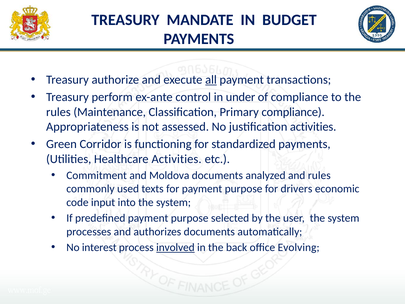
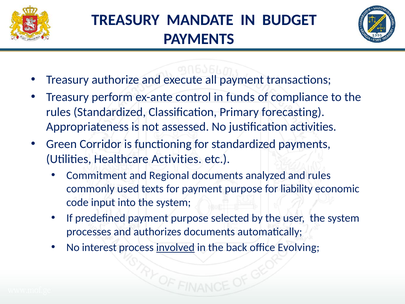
all underline: present -> none
under: under -> funds
rules Maintenance: Maintenance -> Standardized
Primary compliance: compliance -> forecasting
Moldova: Moldova -> Regional
drivers: drivers -> liability
